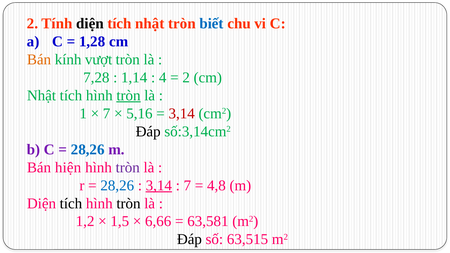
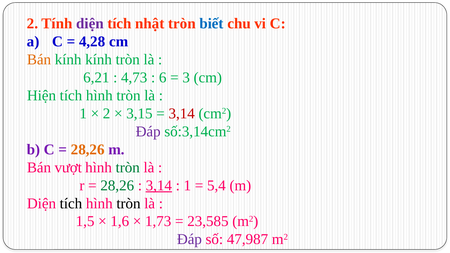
diện at (90, 24) colour: black -> purple
1,28: 1,28 -> 4,28
kính vượt: vượt -> kính
7,28: 7,28 -> 6,21
1,14: 1,14 -> 4,73
4: 4 -> 6
2 at (186, 78): 2 -> 3
Nhật at (41, 96): Nhật -> Hiện
tròn at (128, 96) underline: present -> none
7 at (107, 114): 7 -> 2
5,16: 5,16 -> 3,15
Đáp at (148, 132) colour: black -> purple
28,26 at (88, 150) colour: blue -> orange
hiện: hiện -> vượt
tròn at (128, 168) colour: purple -> green
28,26 at (117, 186) colour: blue -> green
7 at (187, 186): 7 -> 1
4,8: 4,8 -> 5,4
1,2: 1,2 -> 1,5
1,5: 1,5 -> 1,6
6,66: 6,66 -> 1,73
63,581: 63,581 -> 23,585
Đáp at (189, 240) colour: black -> purple
63,515: 63,515 -> 47,987
